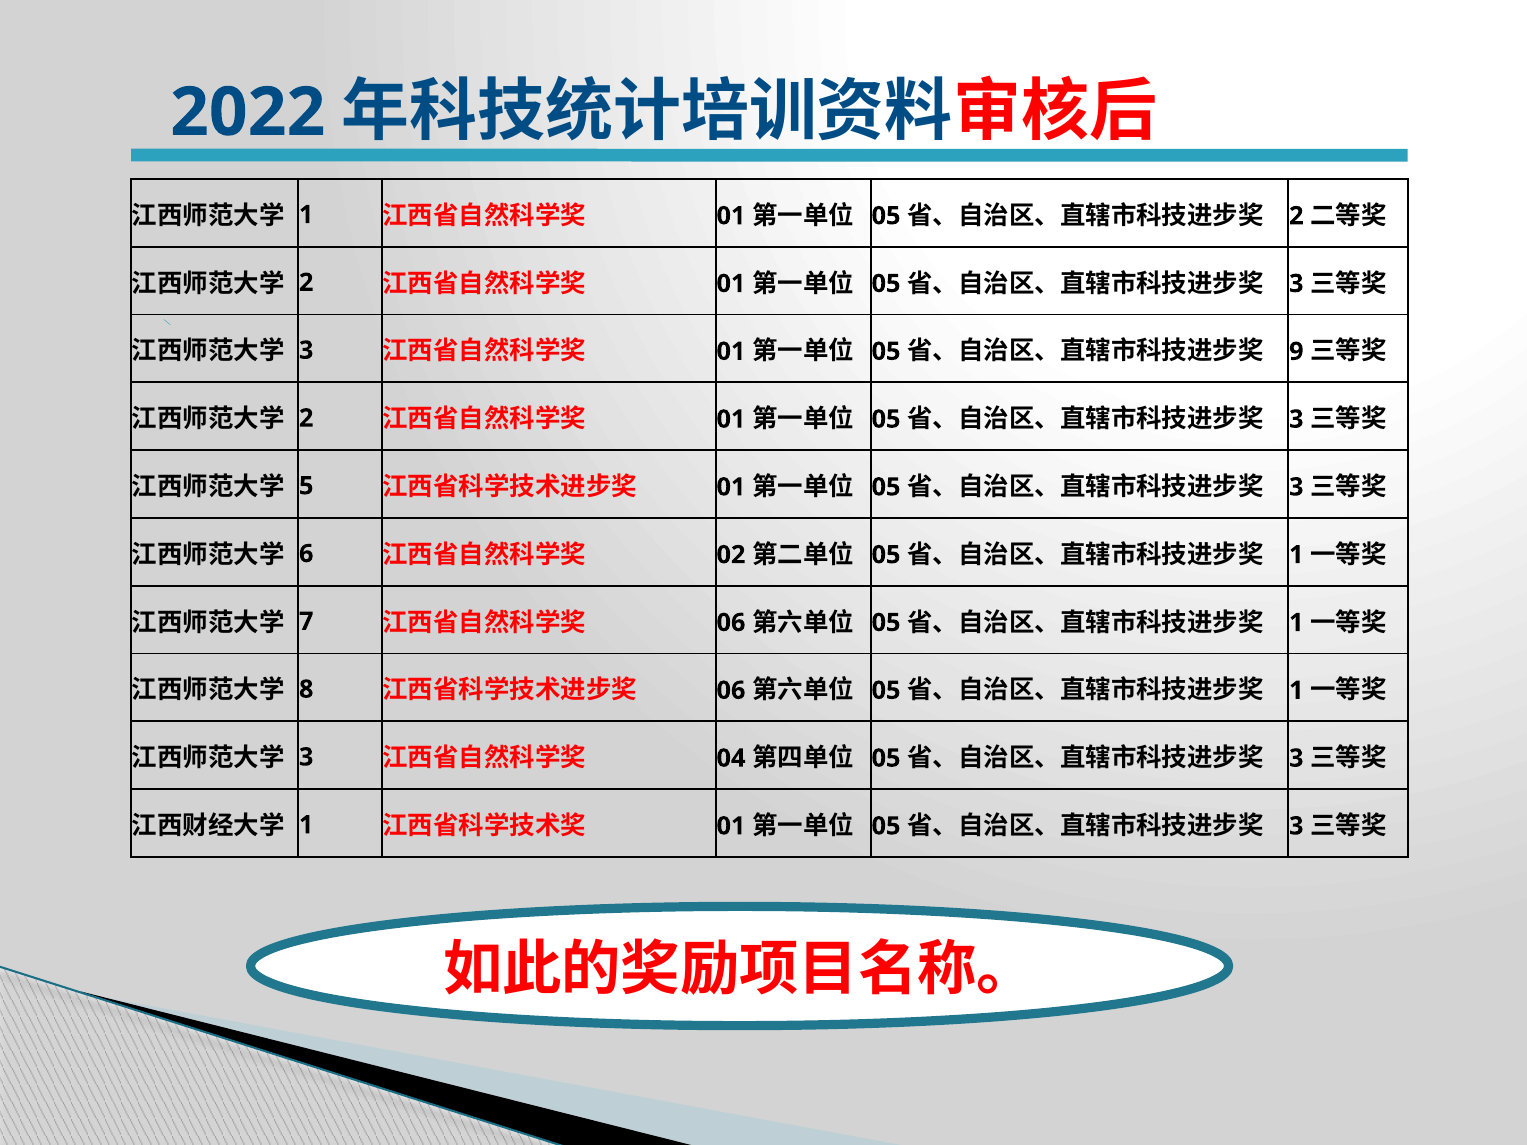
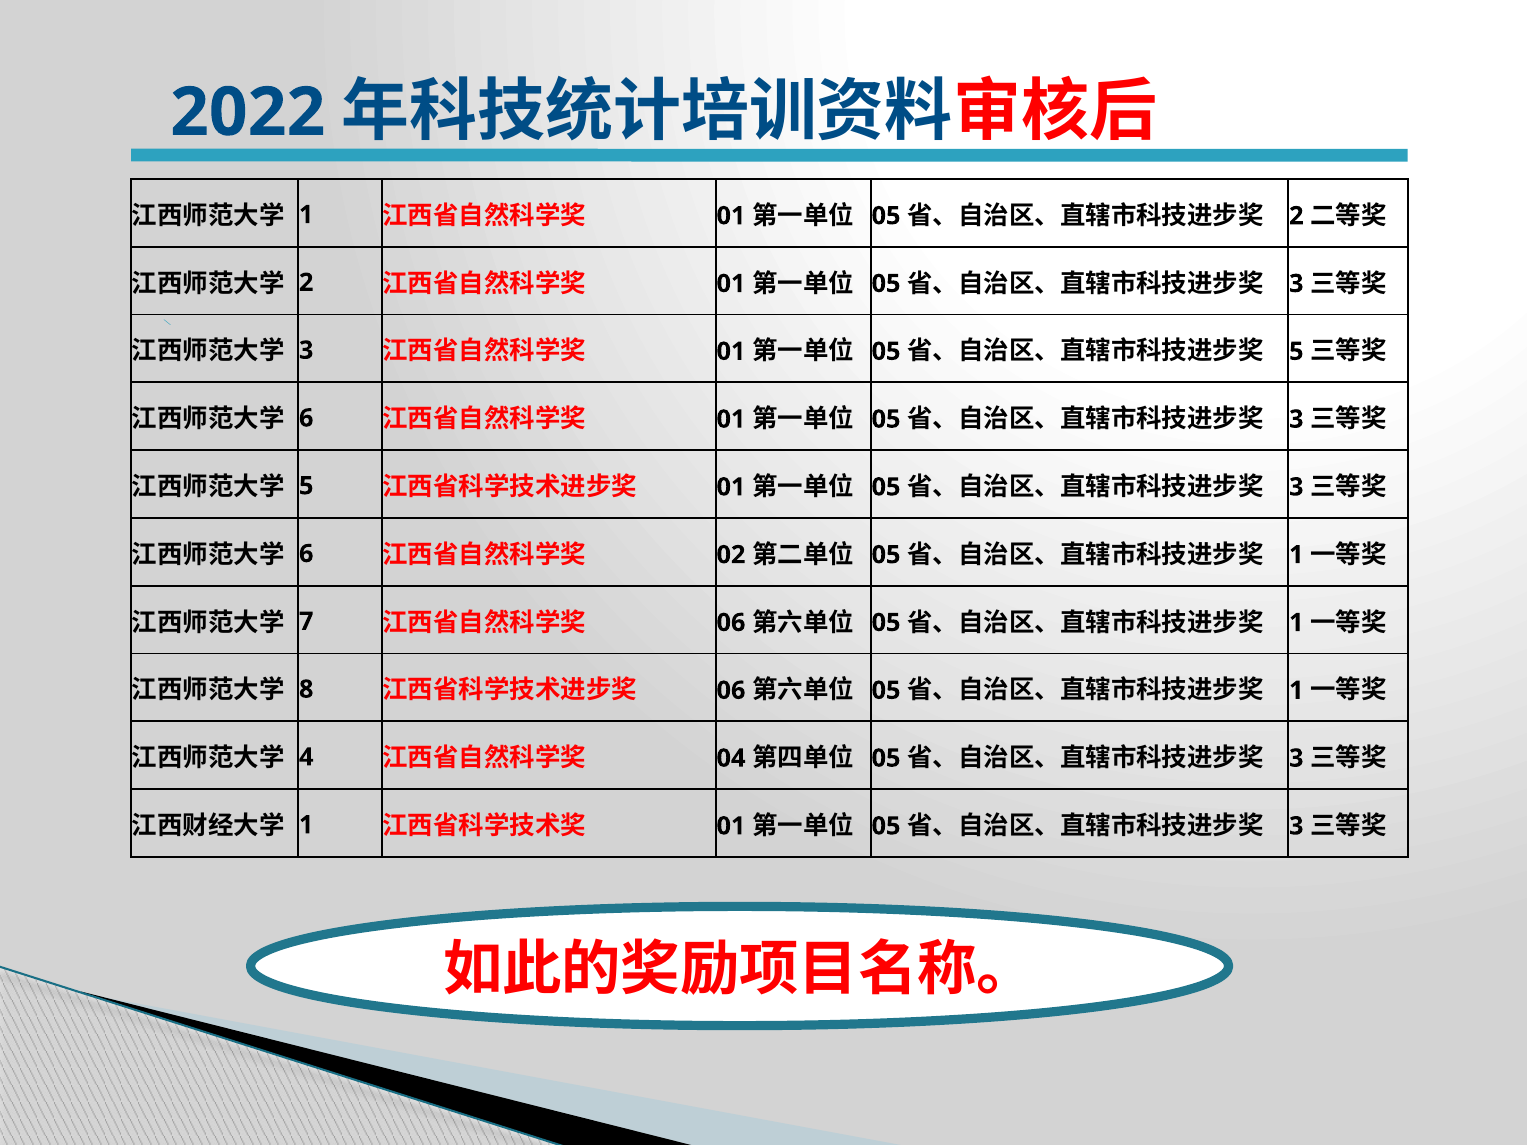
9 at (1296, 352): 9 -> 5
2 at (306, 418): 2 -> 6
3 at (306, 757): 3 -> 4
